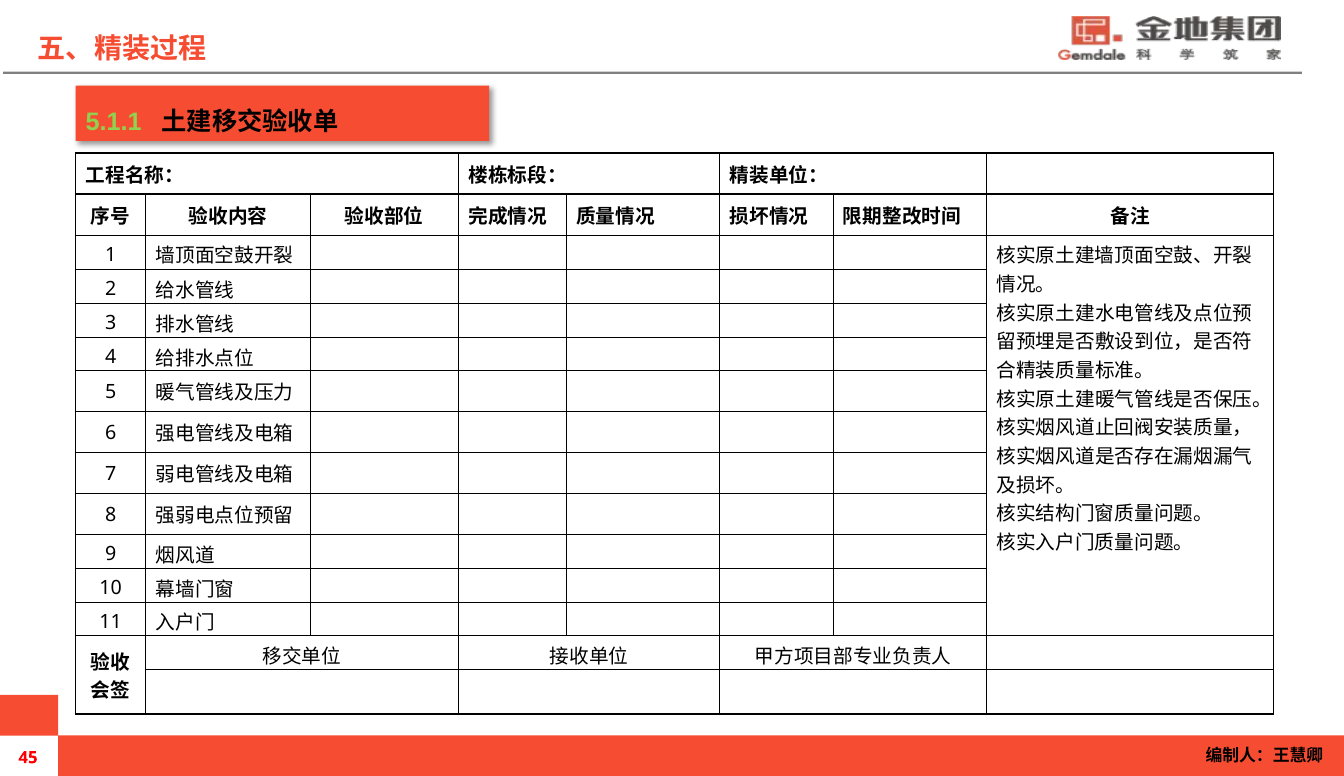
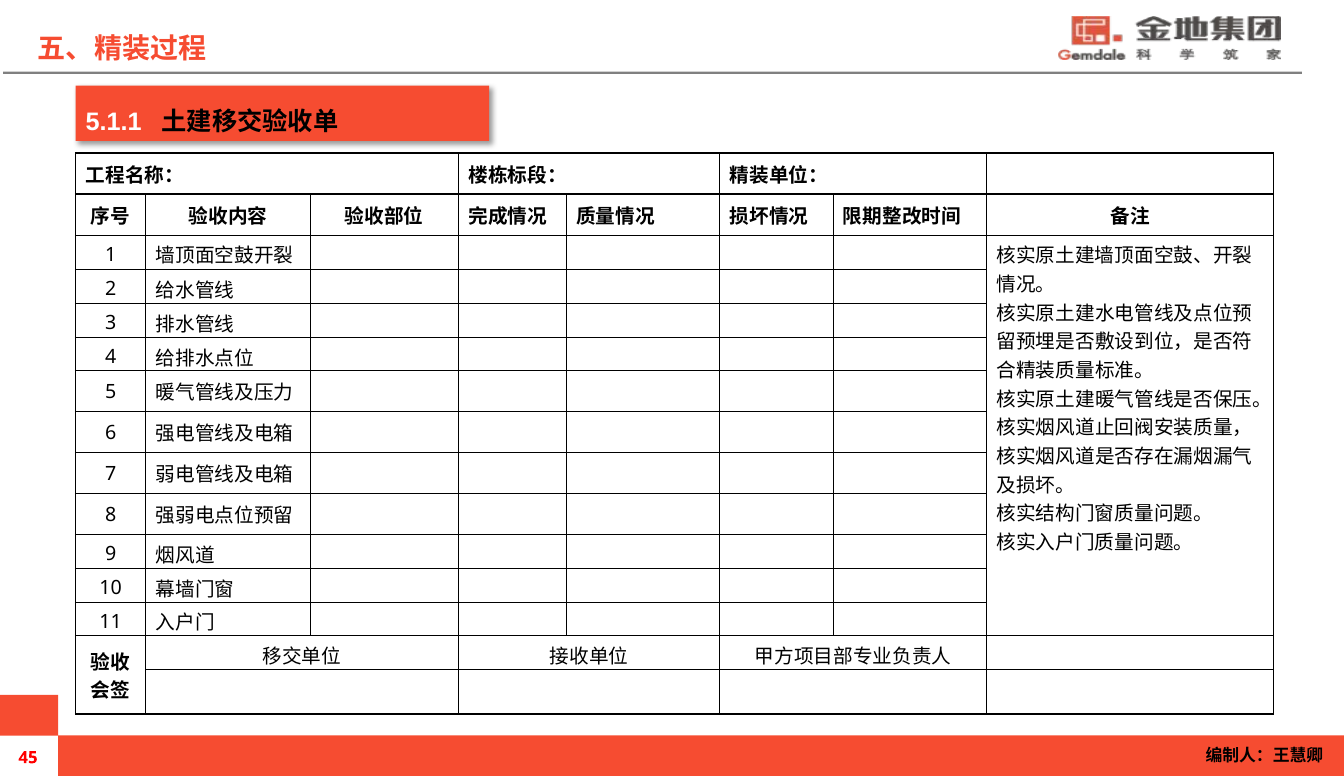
5.1.1 colour: light green -> white
